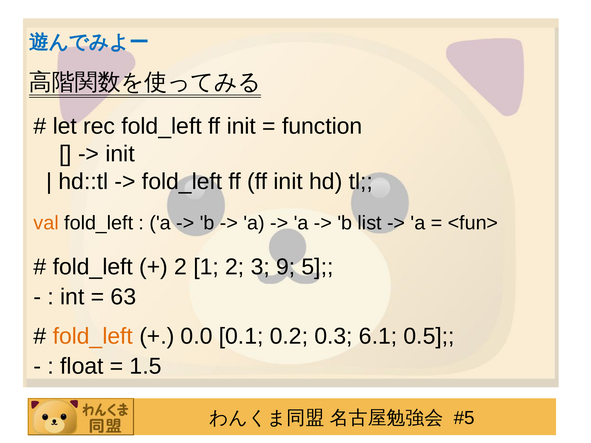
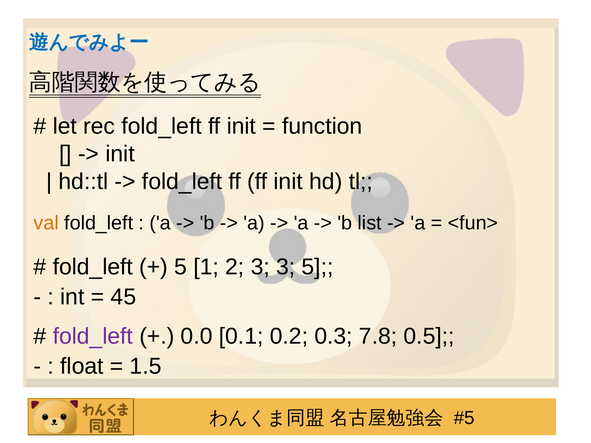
2 at (181, 267): 2 -> 5
3 9: 9 -> 3
63: 63 -> 45
fold_left at (93, 336) colour: orange -> purple
6.1: 6.1 -> 7.8
